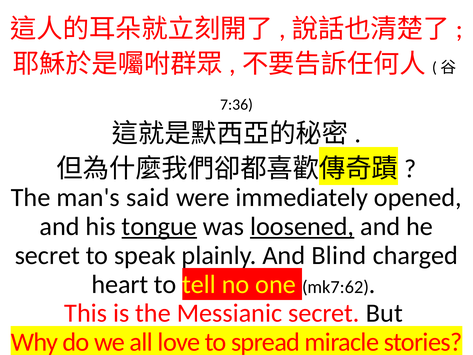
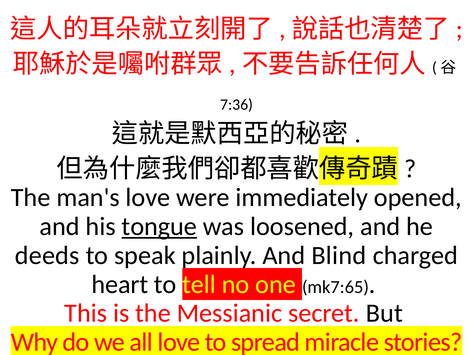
man's said: said -> love
loosened underline: present -> none
secret at (47, 255): secret -> deeds
mk7:62: mk7:62 -> mk7:65
